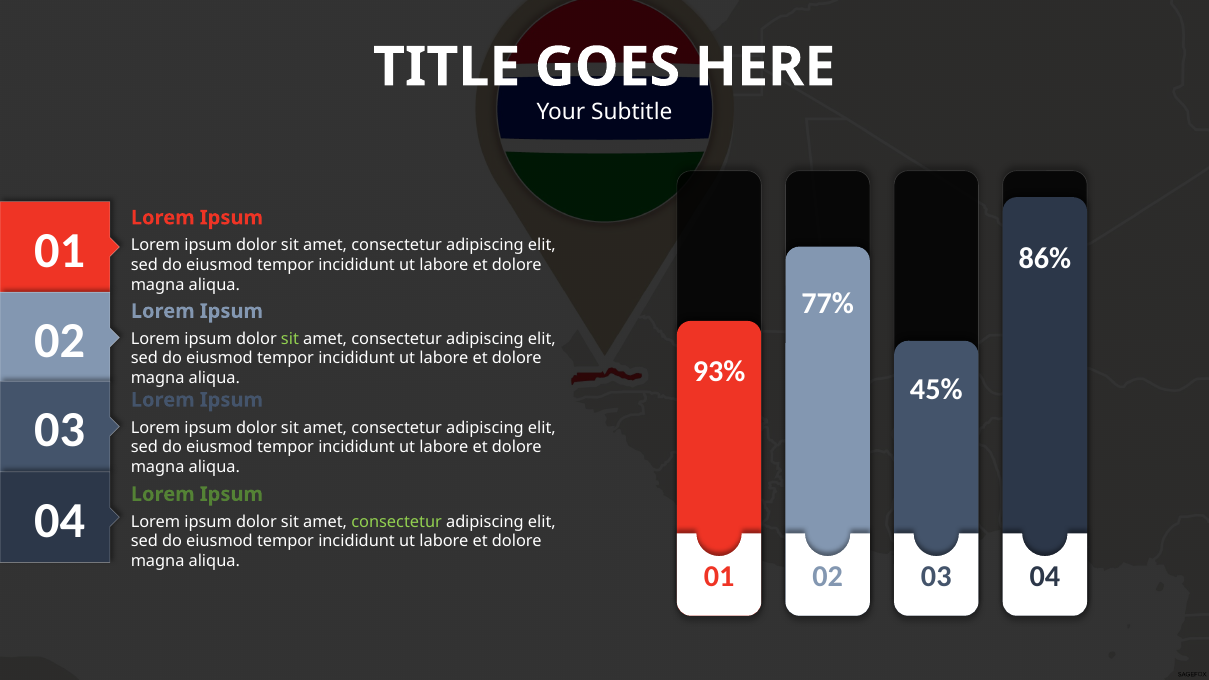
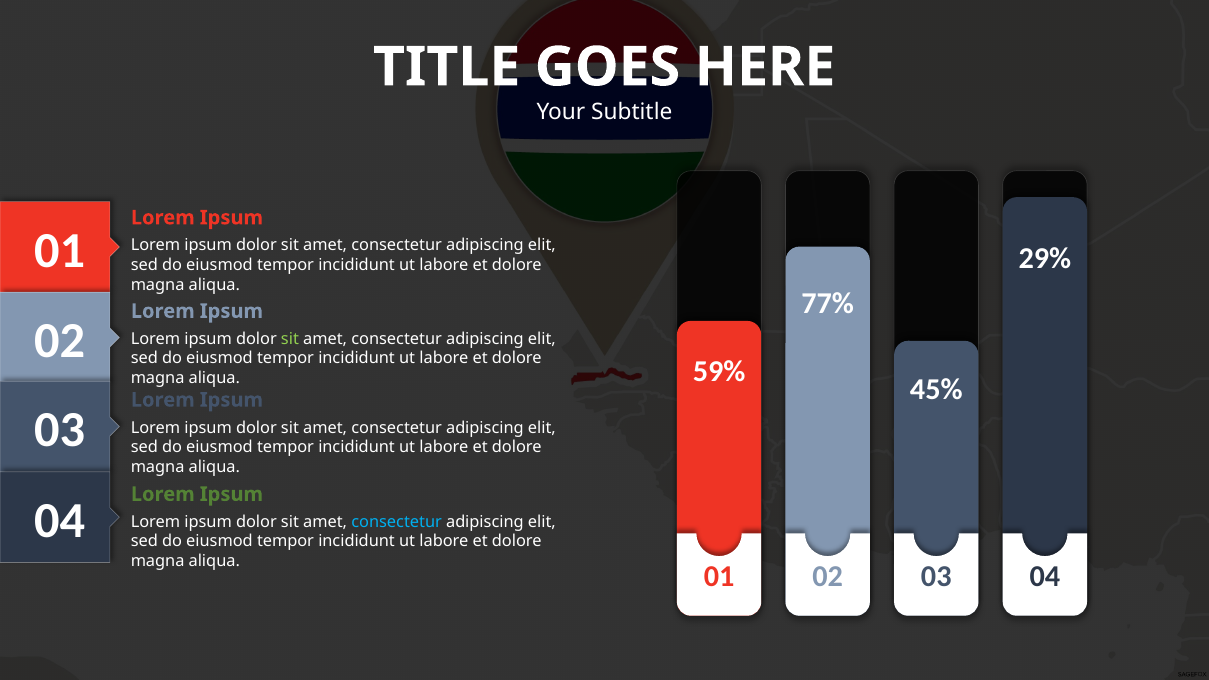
86%: 86% -> 29%
93%: 93% -> 59%
consectetur at (397, 522) colour: light green -> light blue
